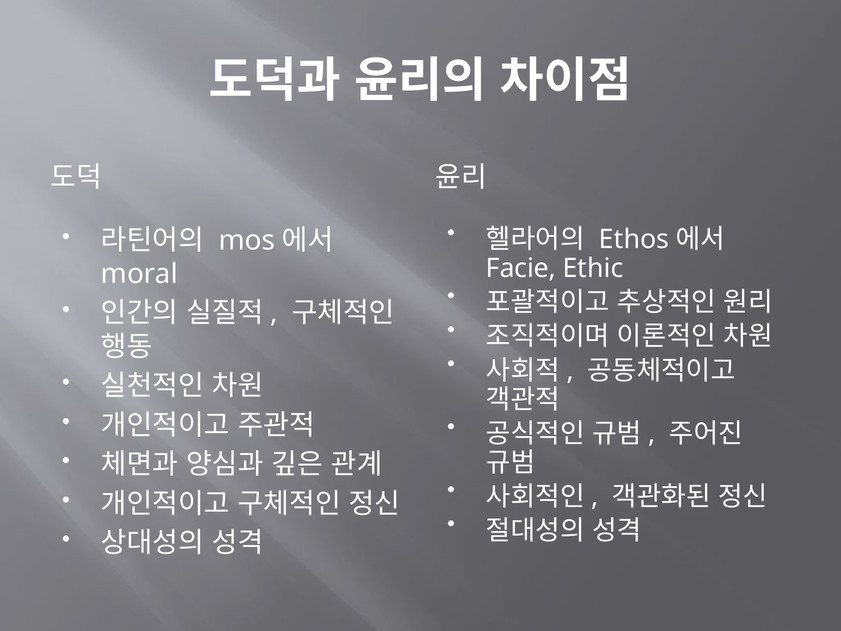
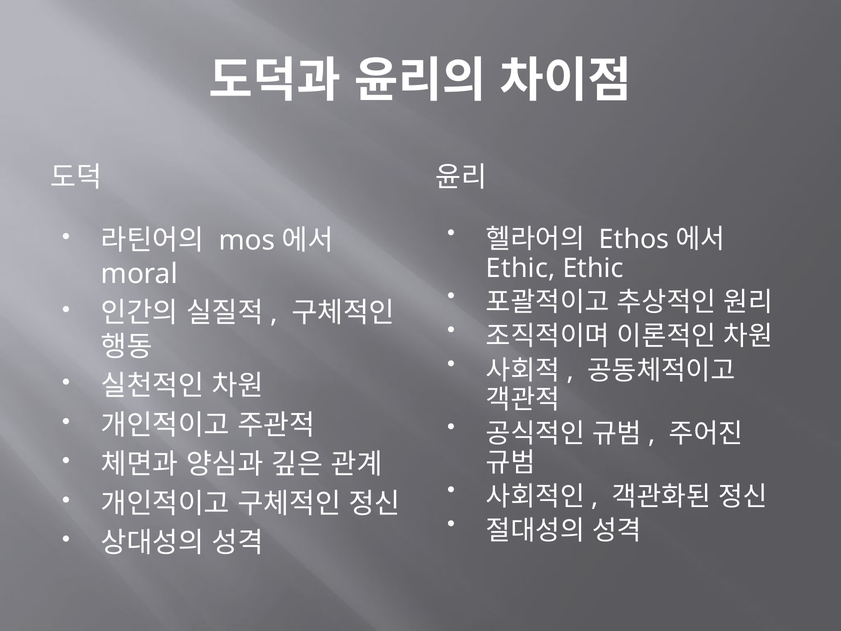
Facie at (521, 268): Facie -> Ethic
